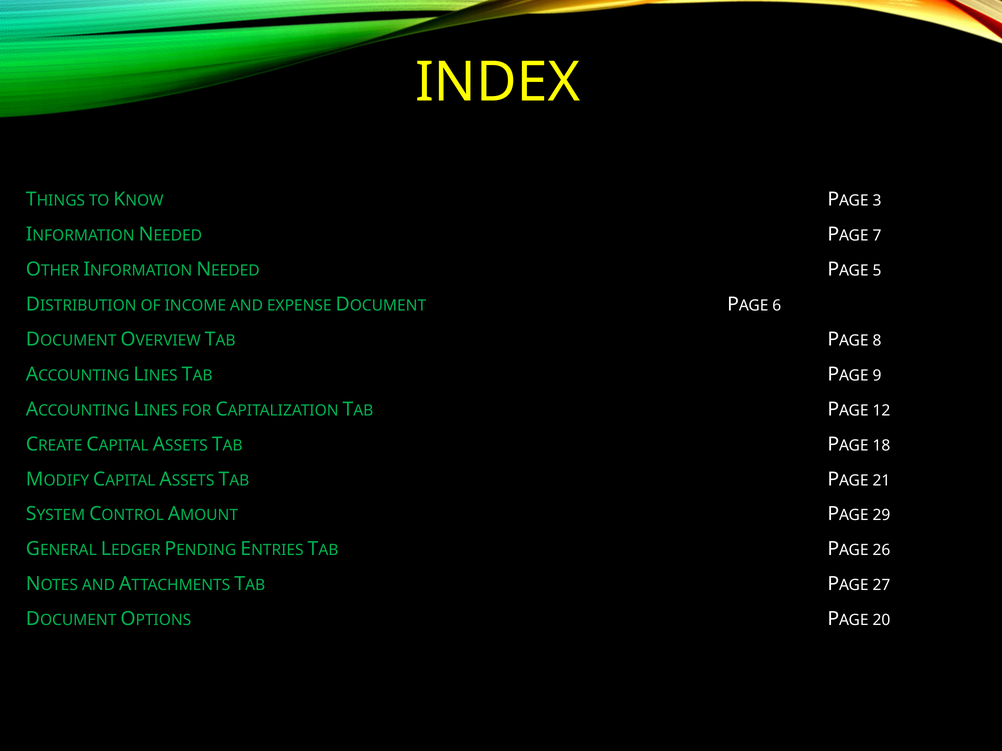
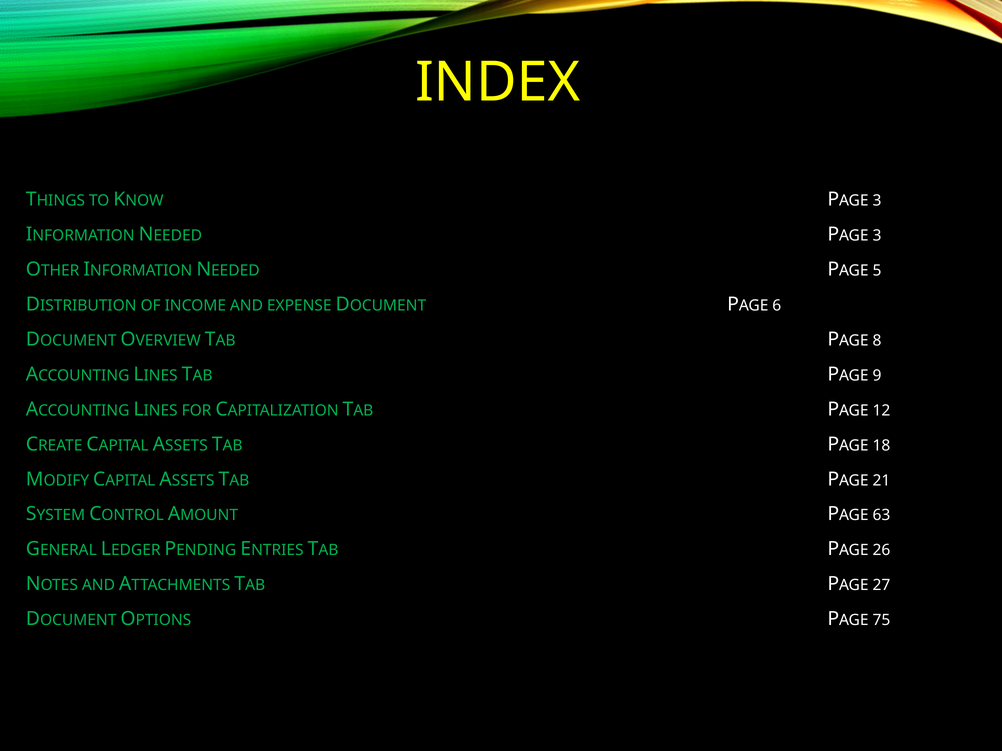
NEEDED PAGE 7: 7 -> 3
29: 29 -> 63
20: 20 -> 75
